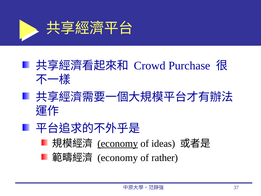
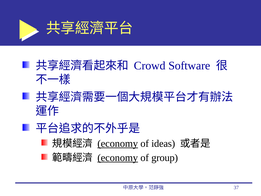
Purchase: Purchase -> Software
economy at (118, 157) underline: none -> present
rather: rather -> group
